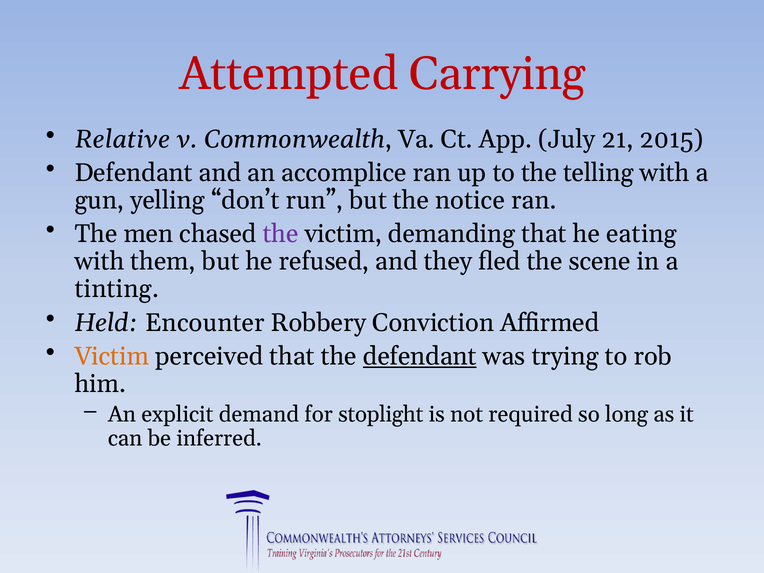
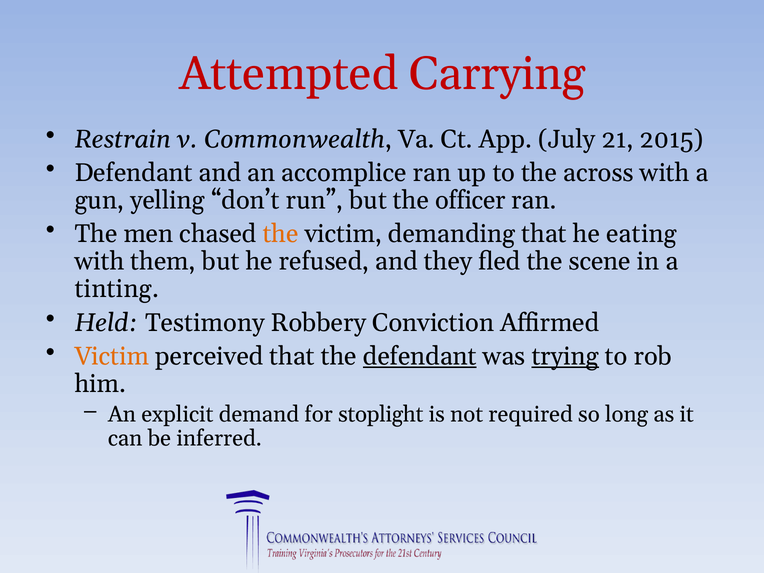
Relative: Relative -> Restrain
telling: telling -> across
notice: notice -> officer
the at (281, 234) colour: purple -> orange
Encounter: Encounter -> Testimony
trying underline: none -> present
